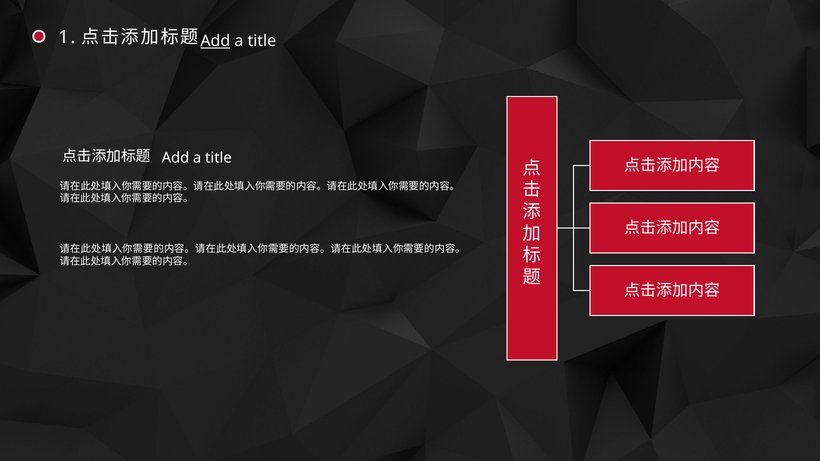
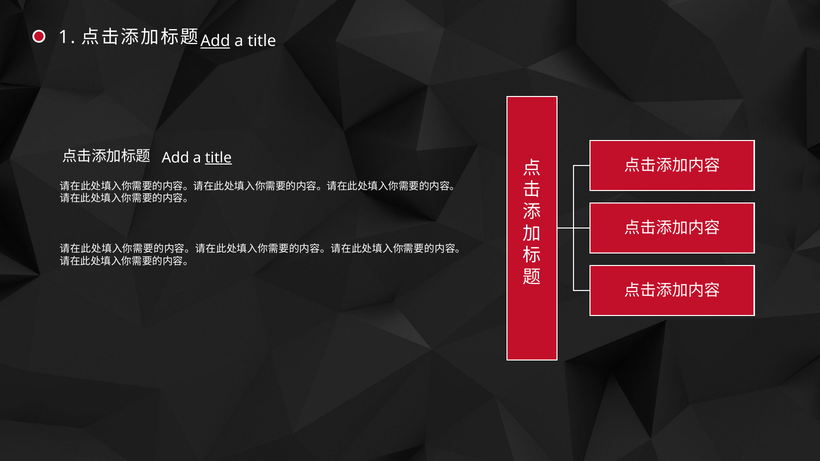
title at (218, 158) underline: none -> present
